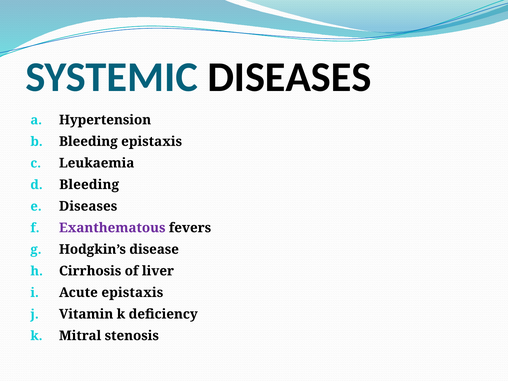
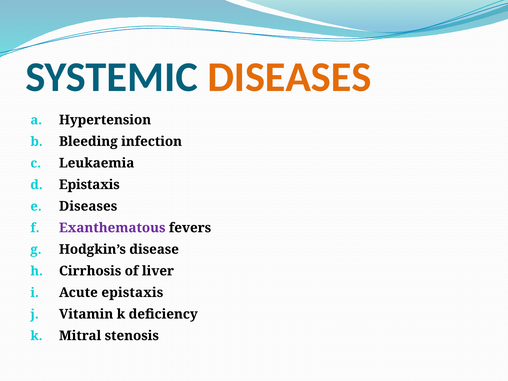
DISEASES at (289, 77) colour: black -> orange
Bleeding epistaxis: epistaxis -> infection
Bleeding at (89, 185): Bleeding -> Epistaxis
